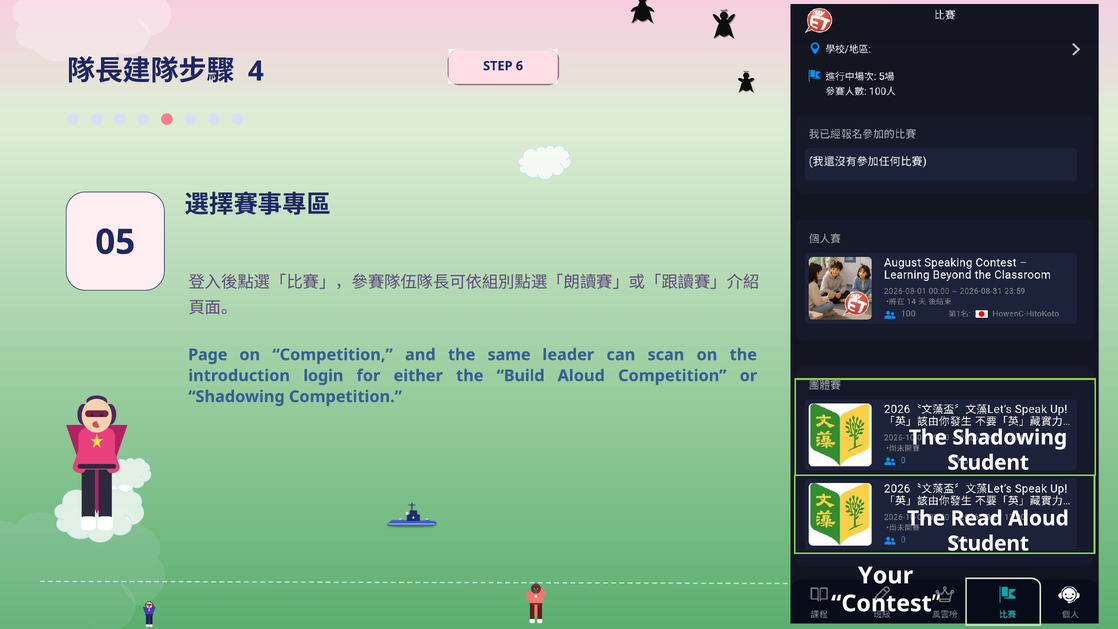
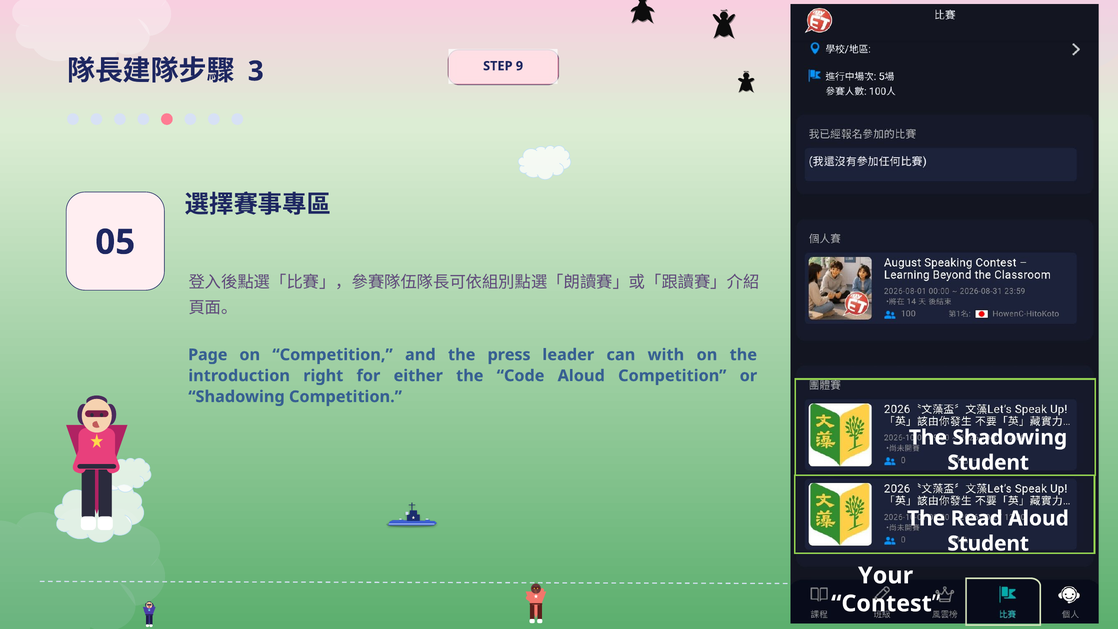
4: 4 -> 3
6: 6 -> 9
same: same -> press
scan: scan -> with
login: login -> right
Build: Build -> Code
